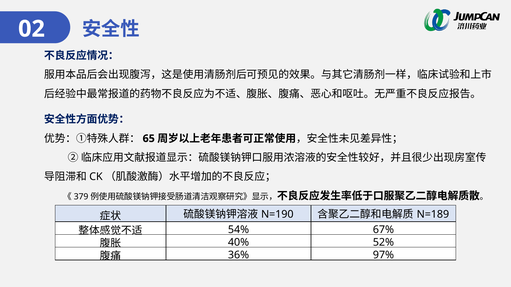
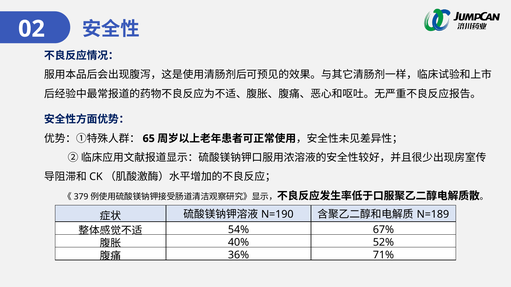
97%: 97% -> 71%
